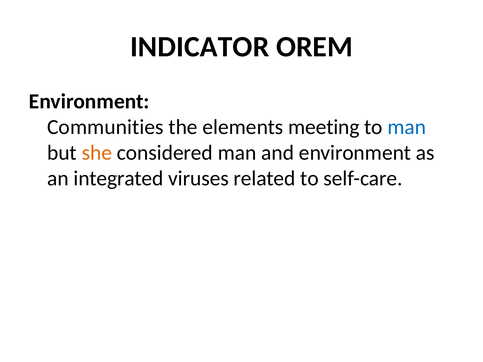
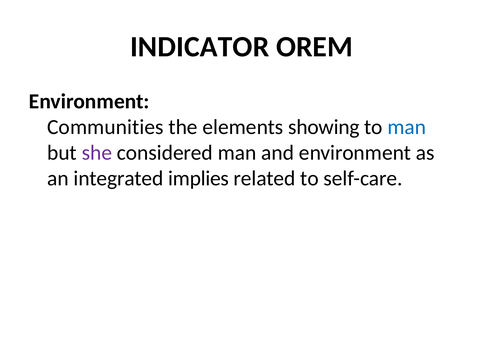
meeting: meeting -> showing
she colour: orange -> purple
viruses: viruses -> implies
